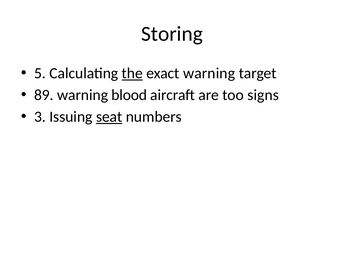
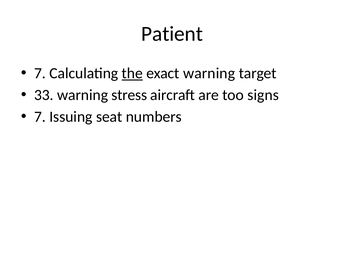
Storing: Storing -> Patient
5 at (40, 73): 5 -> 7
89: 89 -> 33
blood: blood -> stress
3 at (40, 117): 3 -> 7
seat underline: present -> none
